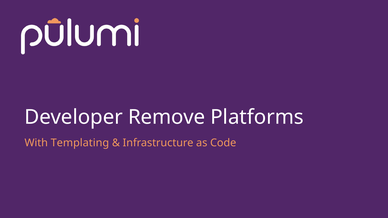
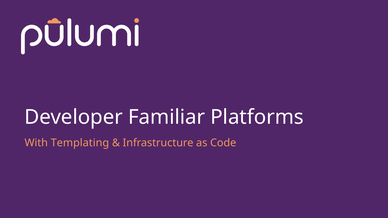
Remove: Remove -> Familiar
